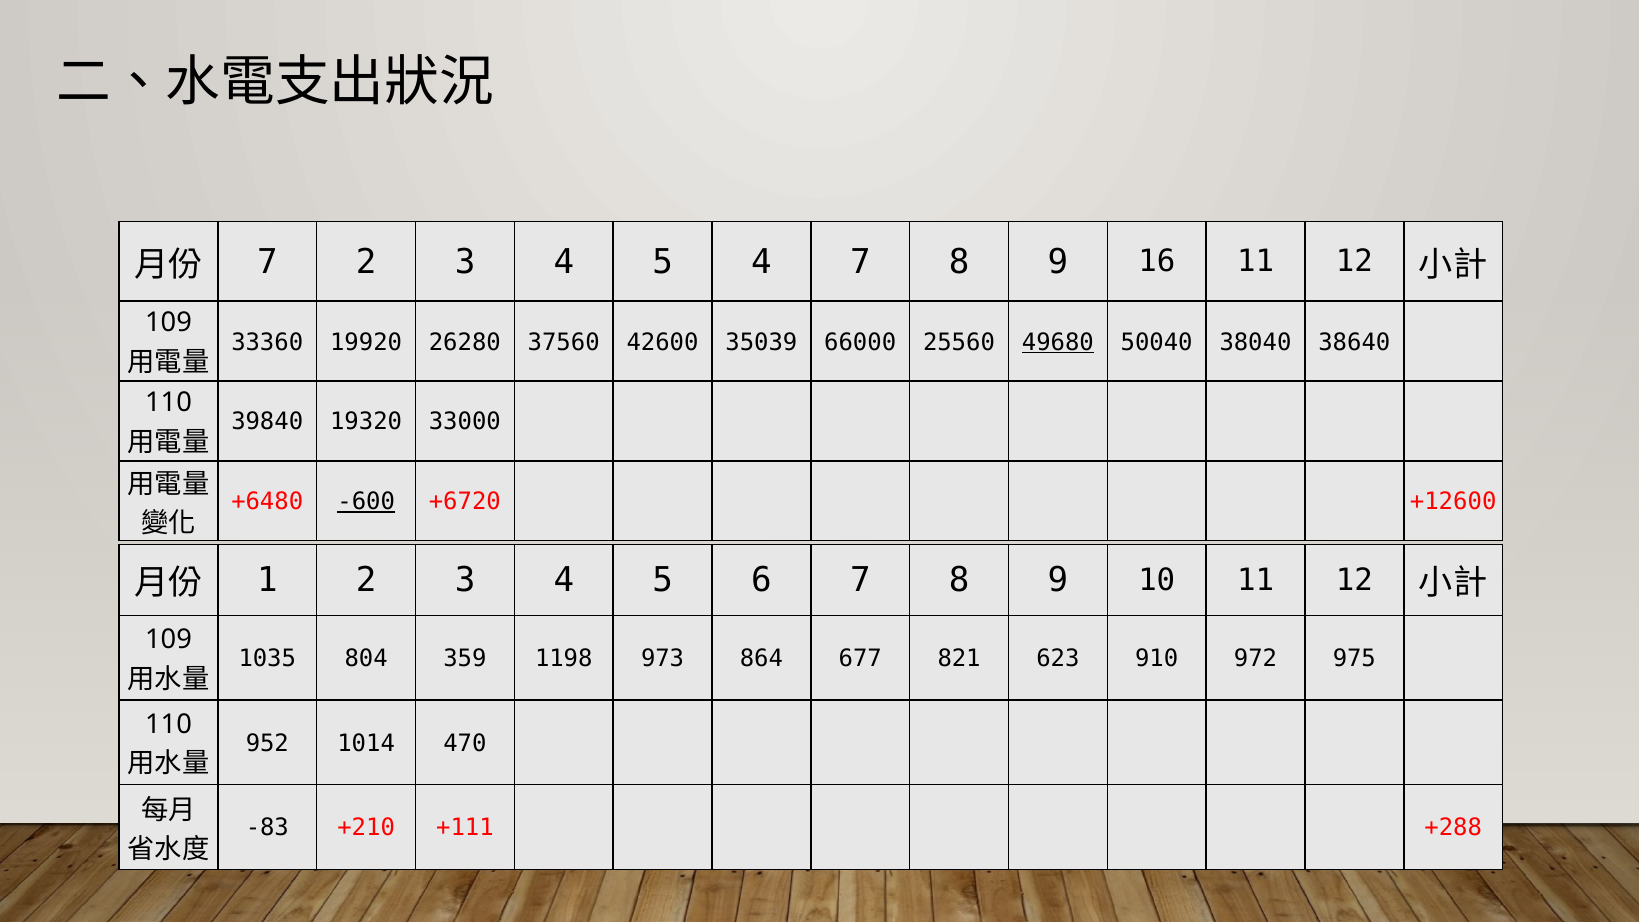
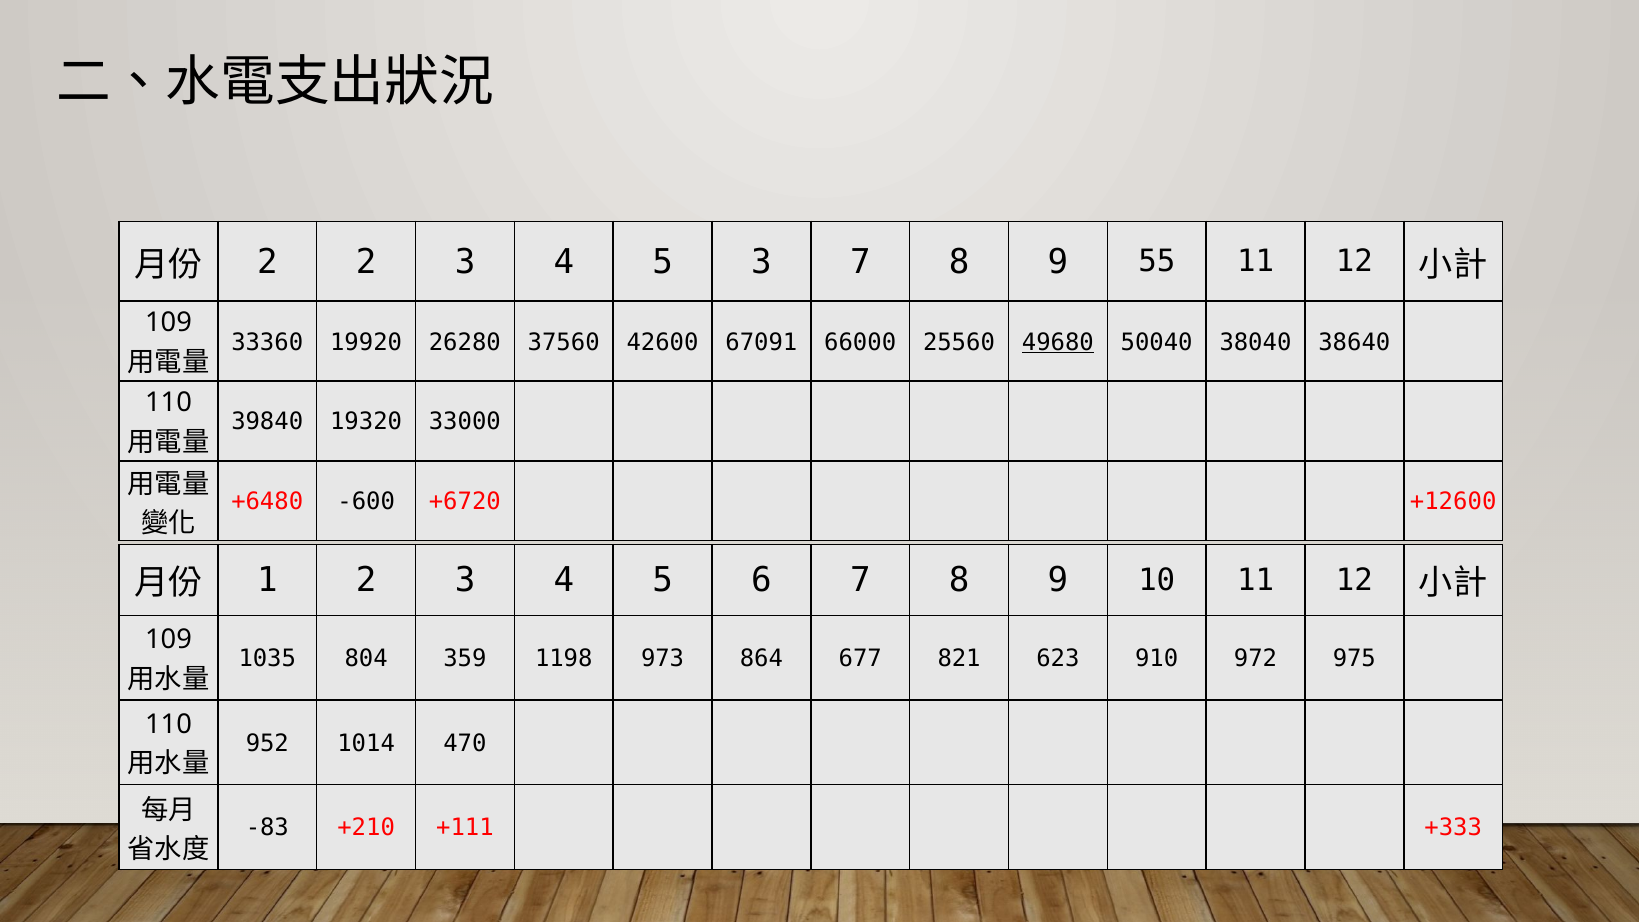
7 at (267, 262): 7 -> 2
5 4: 4 -> 3
16: 16 -> 55
35039: 35039 -> 67091
-600 underline: present -> none
+288: +288 -> +333
